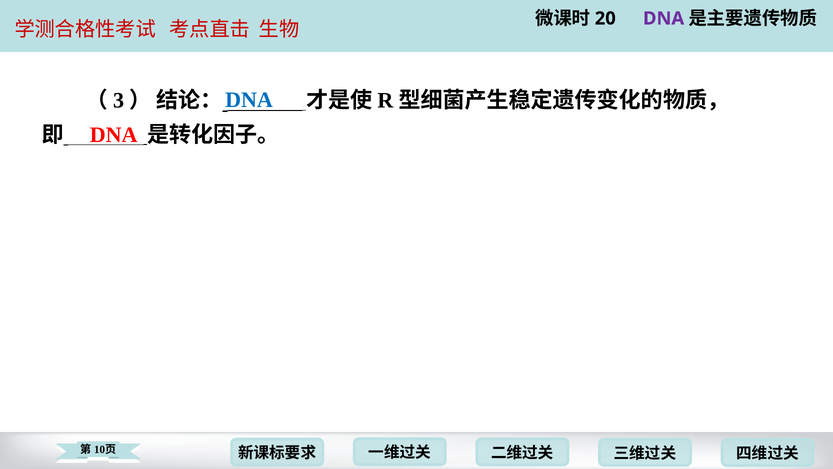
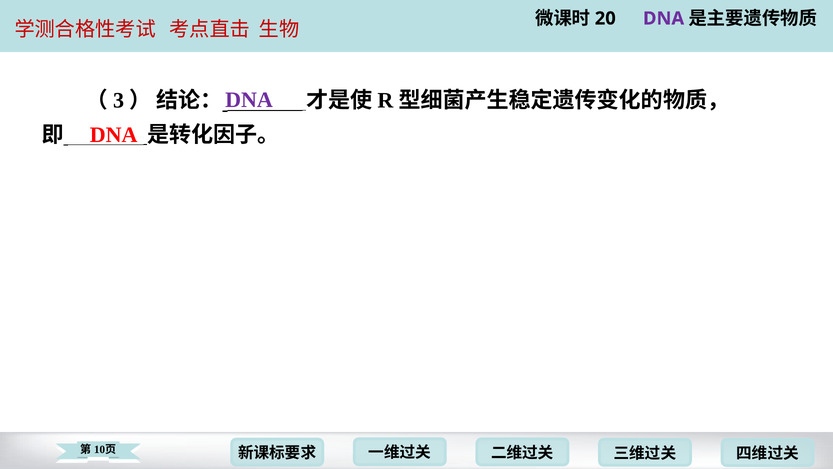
DNA at (249, 100) colour: blue -> purple
